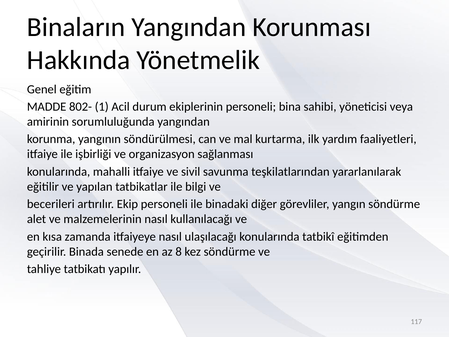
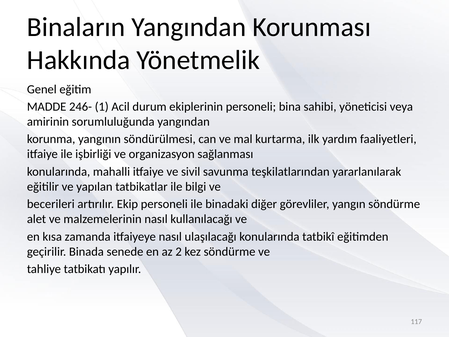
802-: 802- -> 246-
8: 8 -> 2
